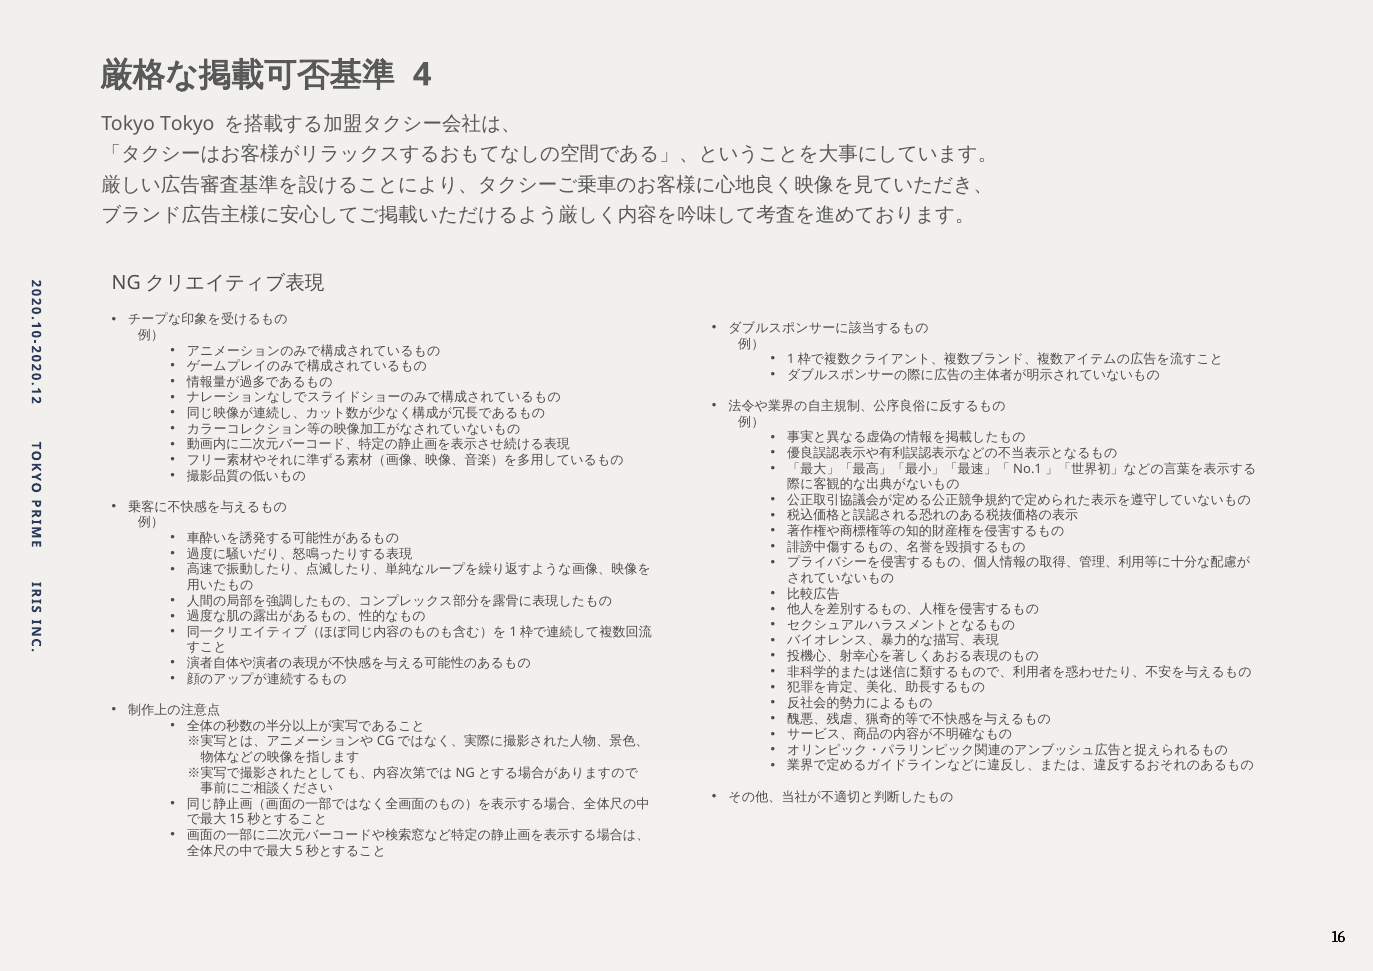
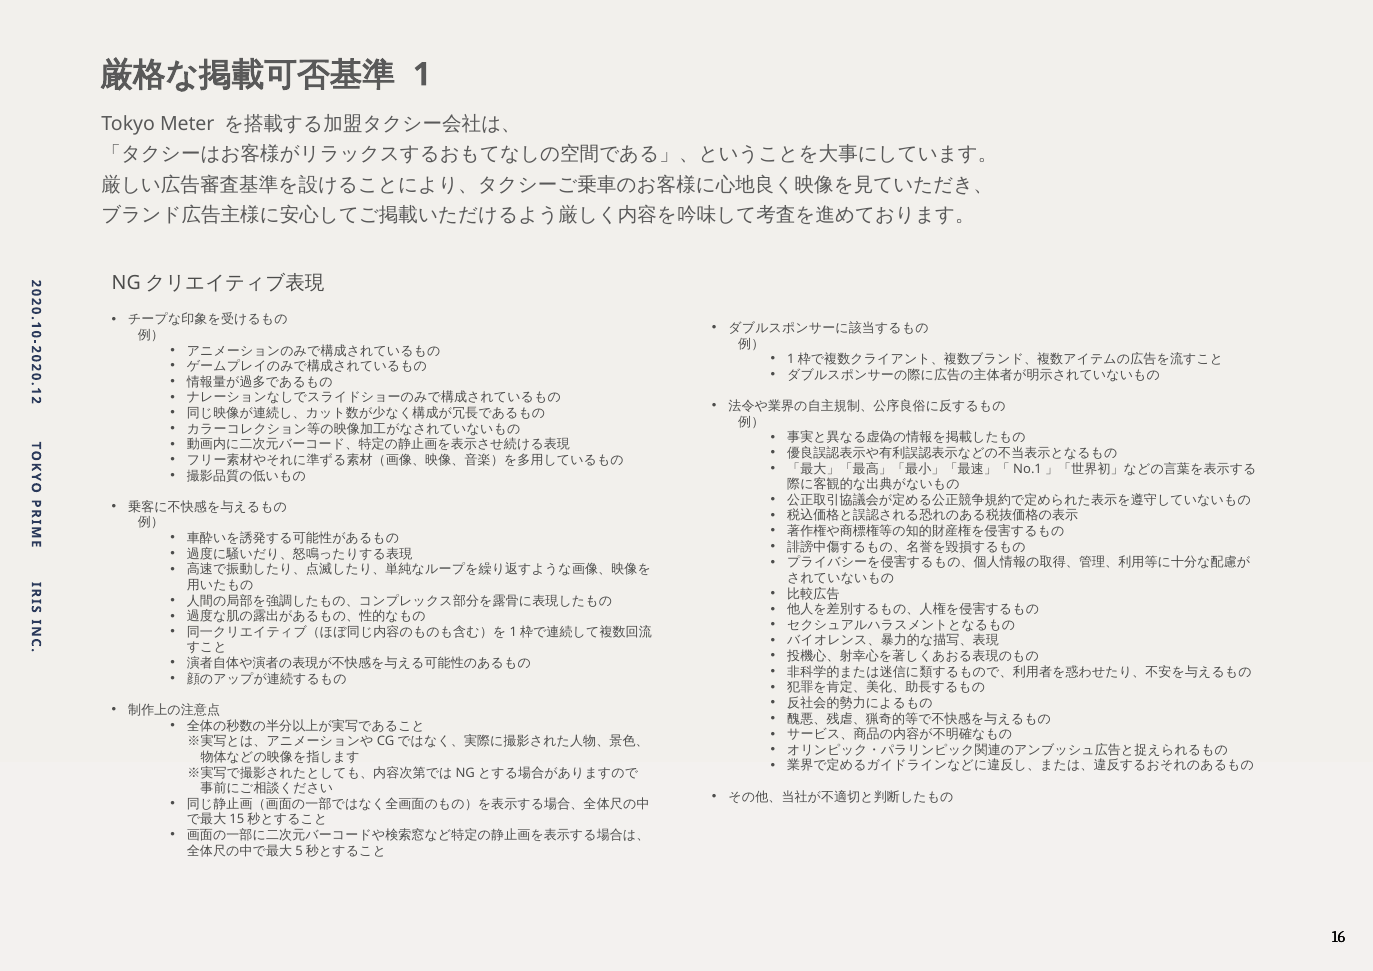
4 at (422, 75): 4 -> 1
Tokyo Tokyo: Tokyo -> Meter
